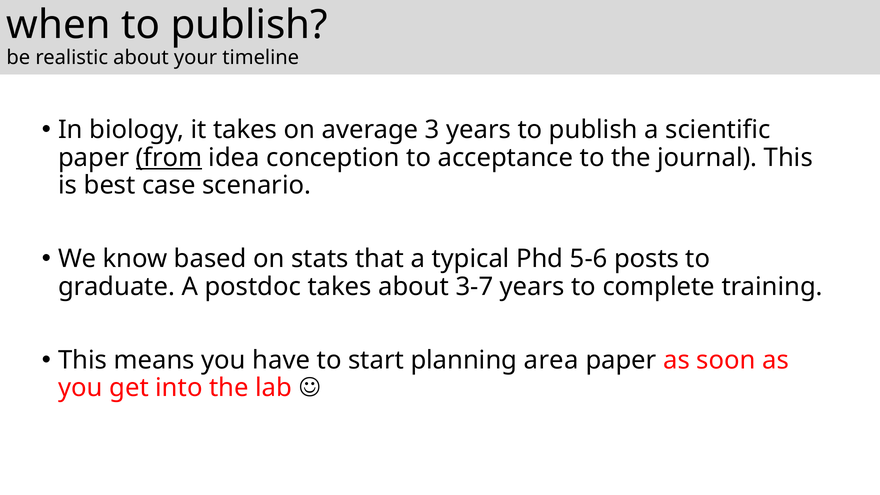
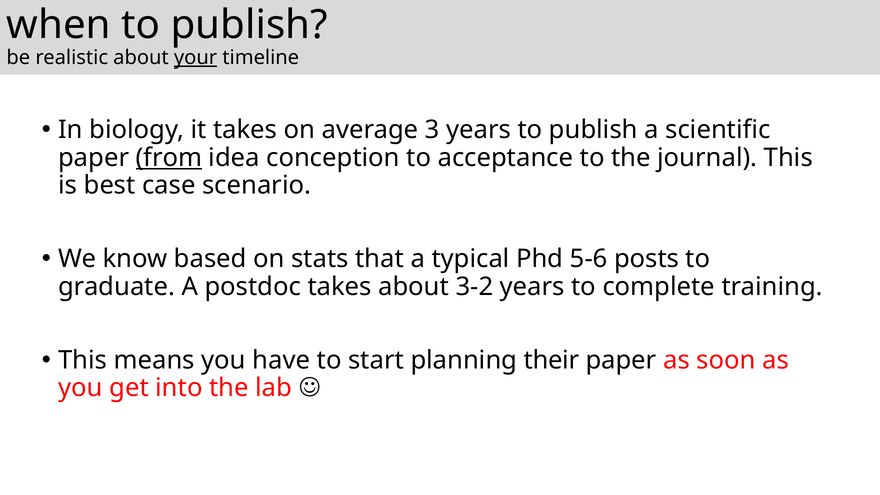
your underline: none -> present
3-7: 3-7 -> 3-2
area: area -> their
